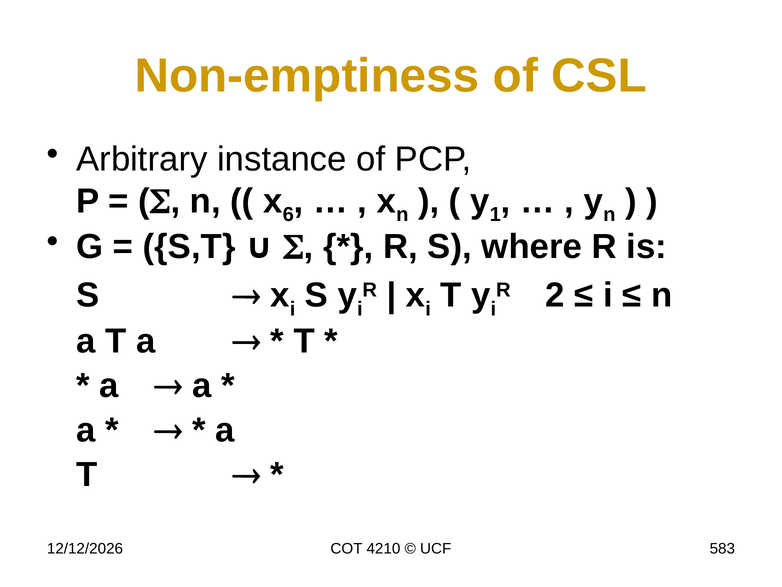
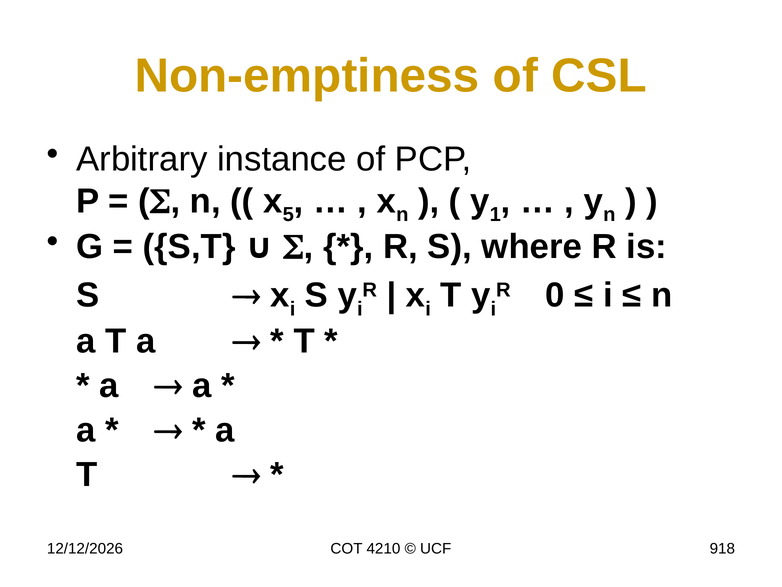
6: 6 -> 5
2: 2 -> 0
583: 583 -> 918
